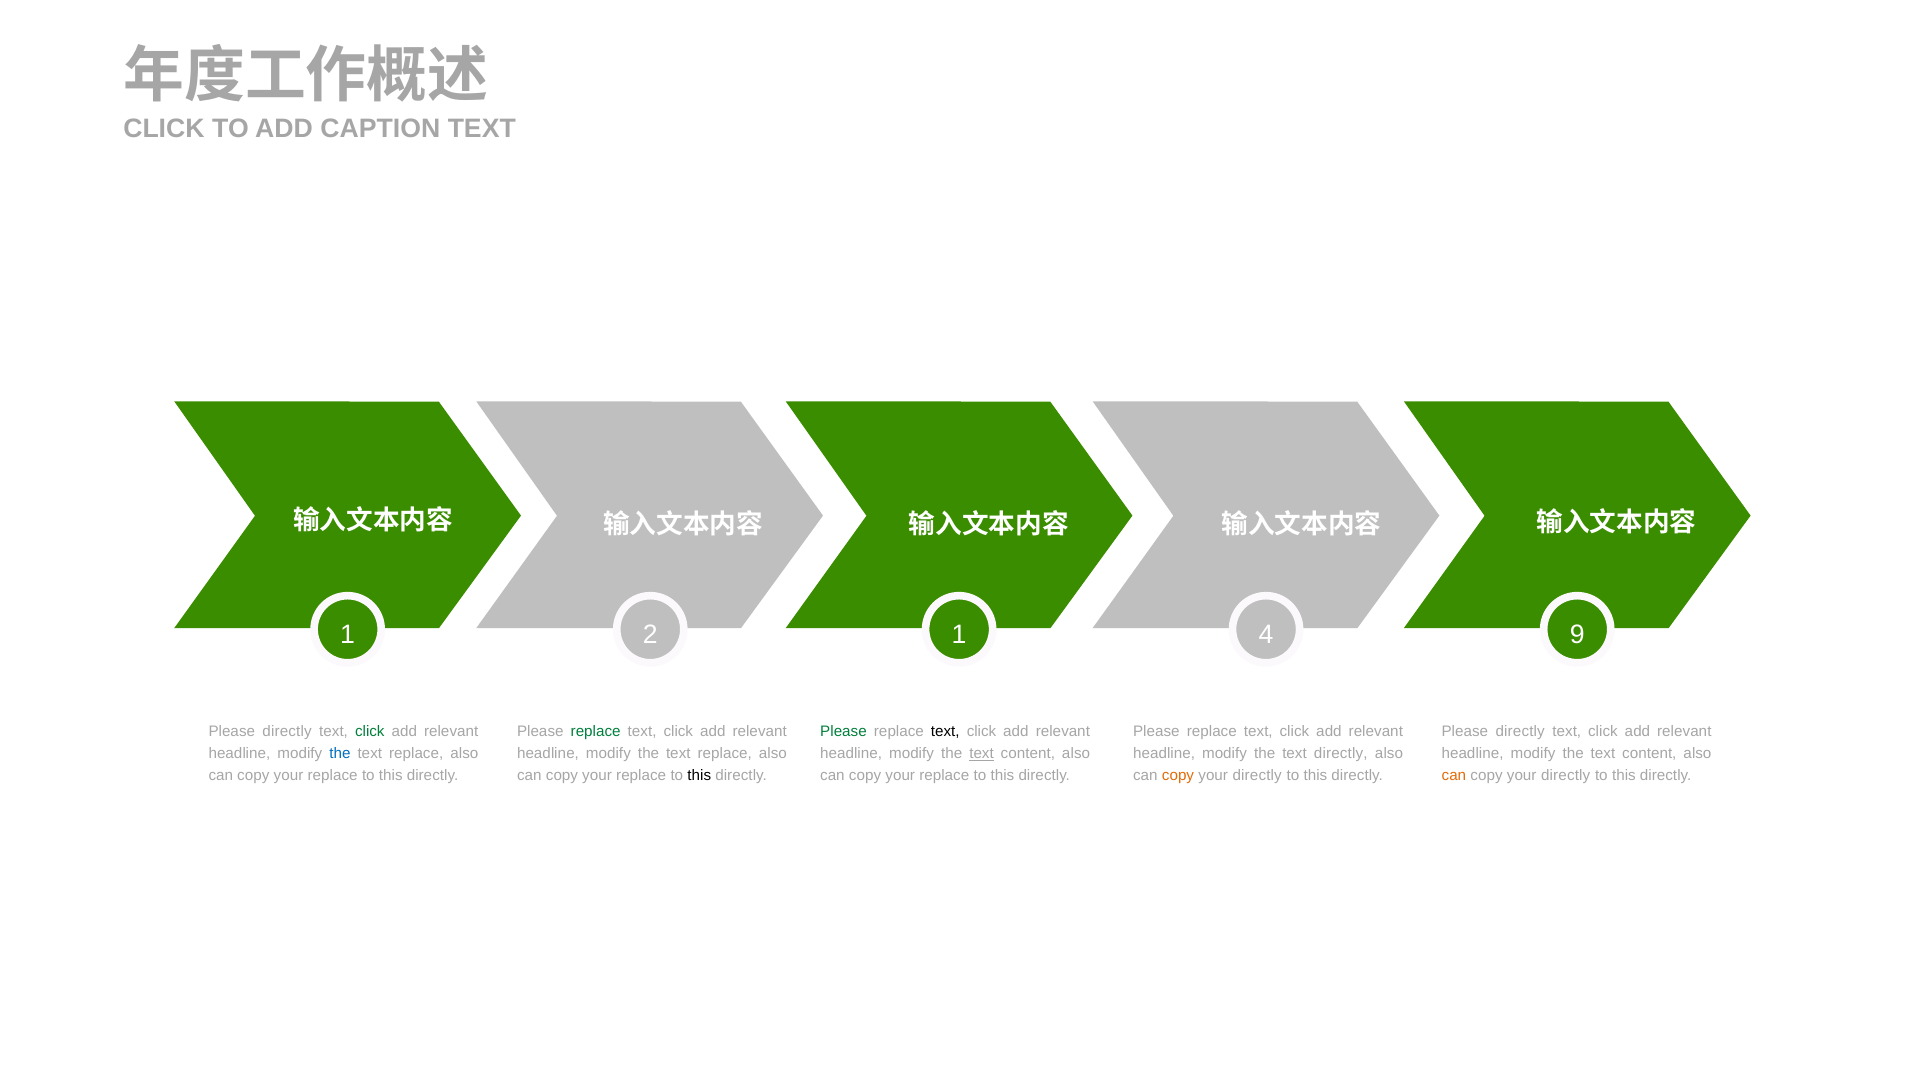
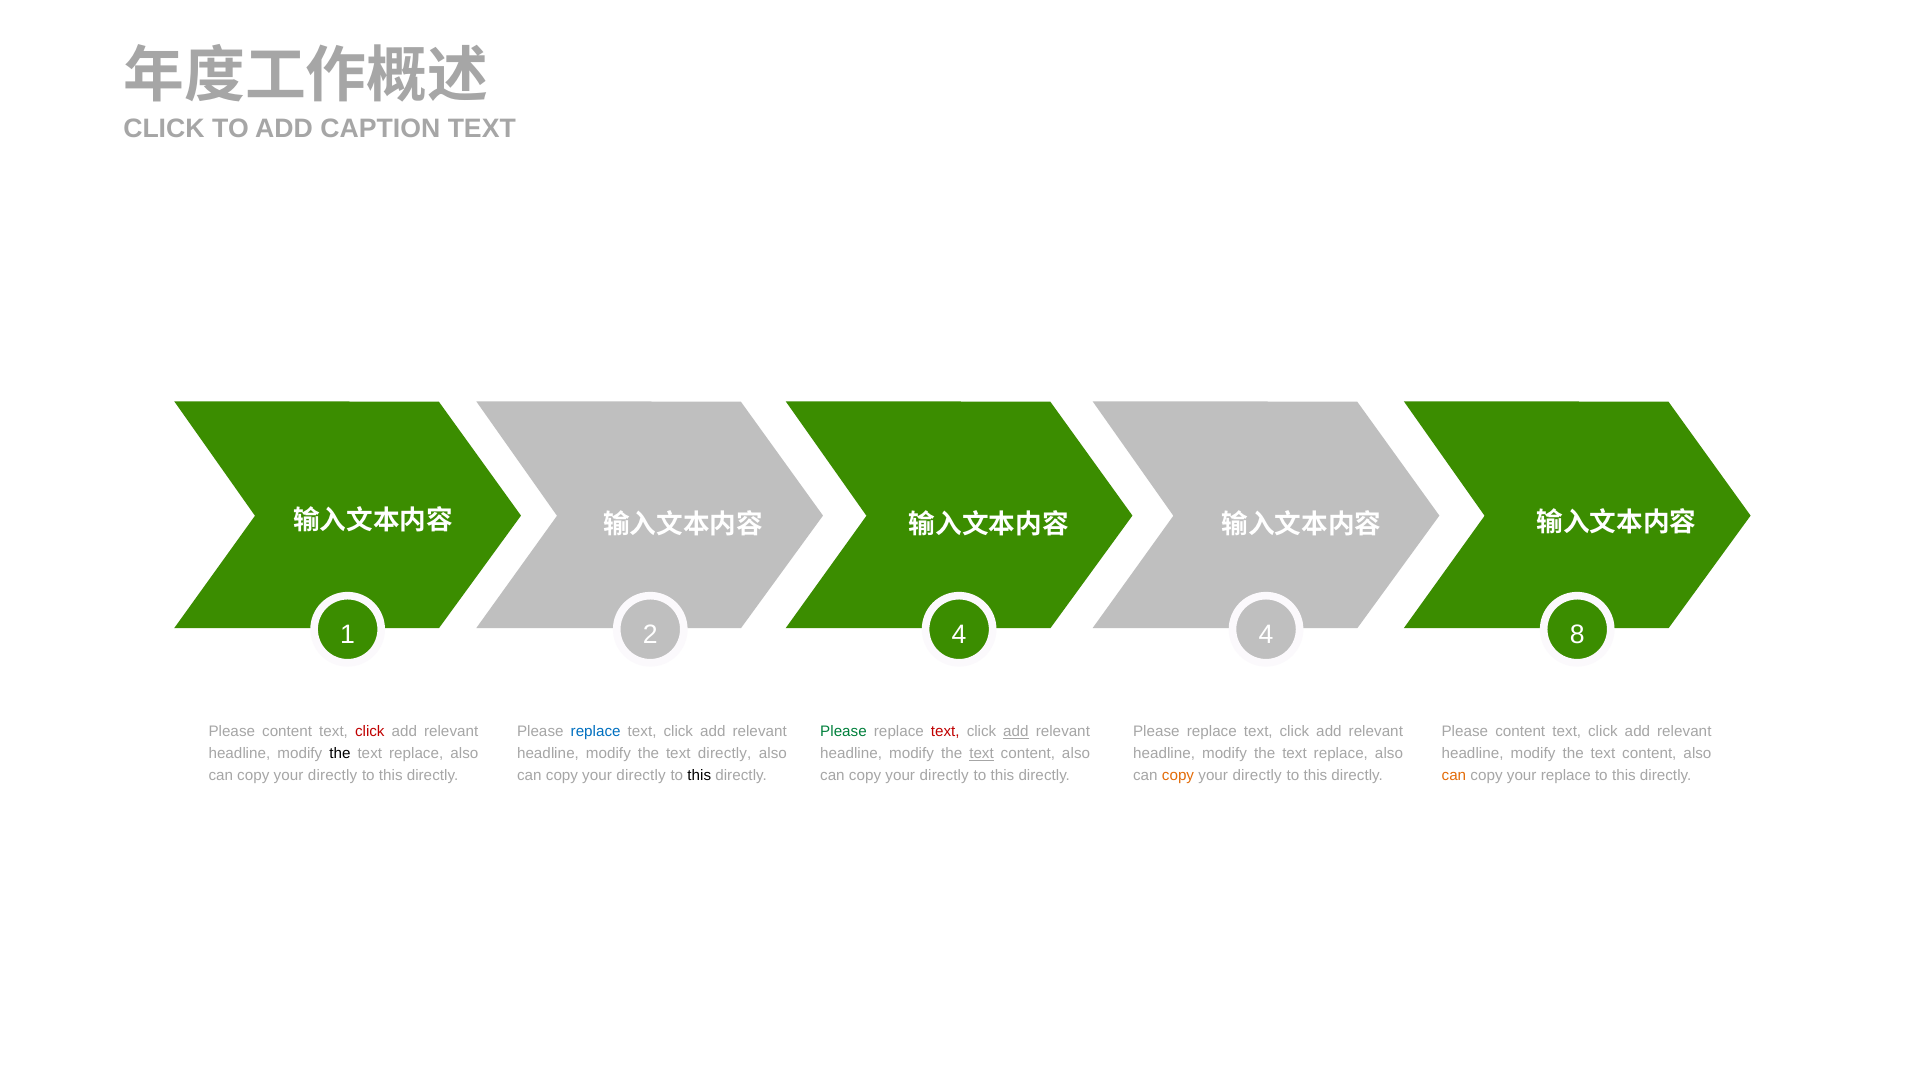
2 1: 1 -> 4
9: 9 -> 8
directly at (287, 731): directly -> content
click at (370, 731) colour: green -> red
replace at (596, 731) colour: green -> blue
text at (945, 731) colour: black -> red
add at (1016, 731) underline: none -> present
directly at (1520, 731): directly -> content
the at (340, 753) colour: blue -> black
replace at (725, 753): replace -> directly
directly at (1341, 753): directly -> replace
replace at (333, 775): replace -> directly
replace at (641, 775): replace -> directly
replace at (944, 775): replace -> directly
directly at (1566, 775): directly -> replace
